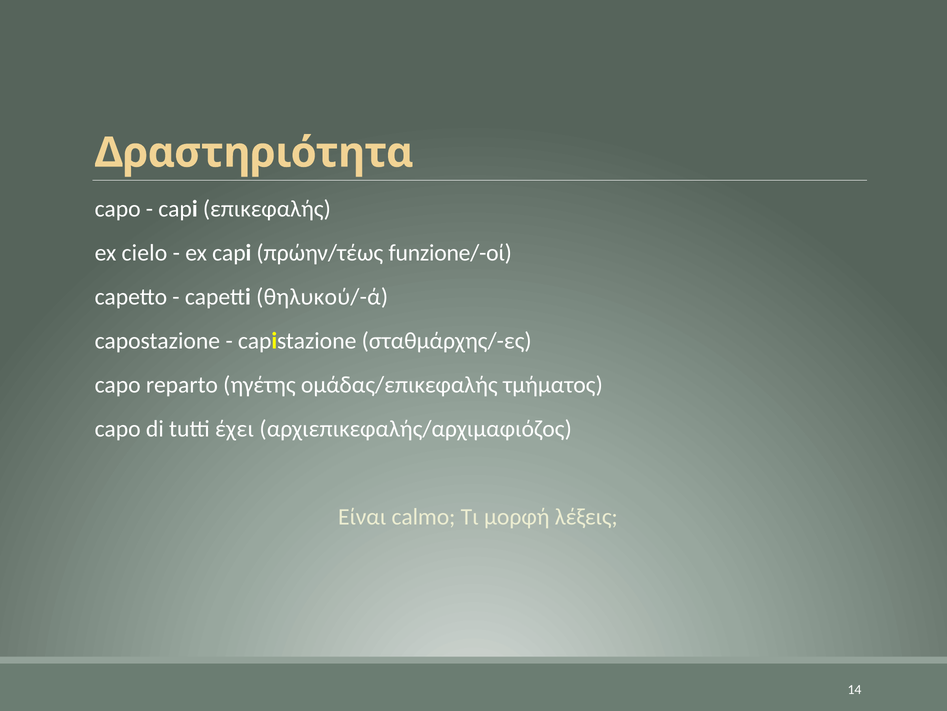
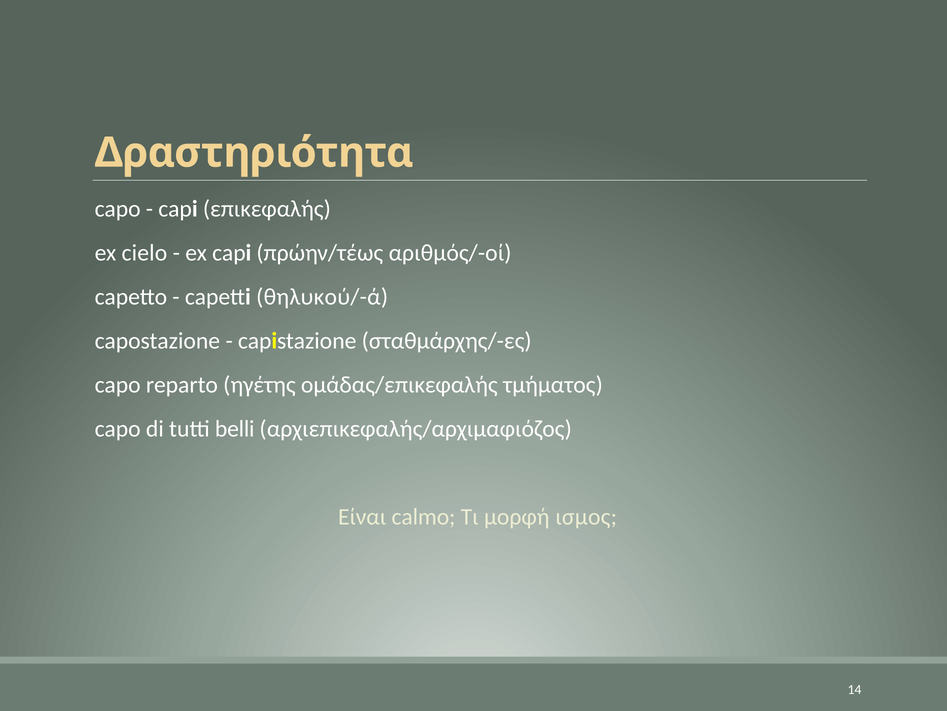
funzione/-οί: funzione/-οί -> αριθμός/-οί
έχει: έχει -> belli
λέξεις: λέξεις -> ισμος
